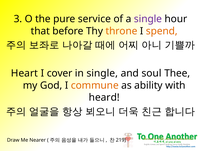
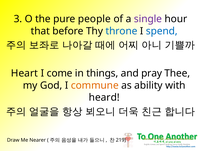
service: service -> people
throne colour: orange -> blue
spend colour: orange -> blue
cover: cover -> come
in single: single -> things
soul: soul -> pray
